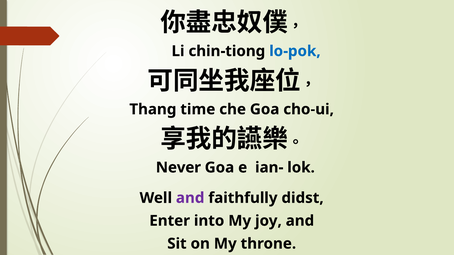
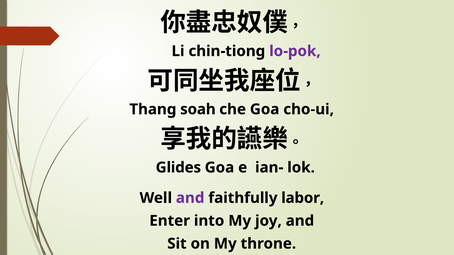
lo-pok colour: blue -> purple
time: time -> soah
Never: Never -> Glides
didst: didst -> labor
